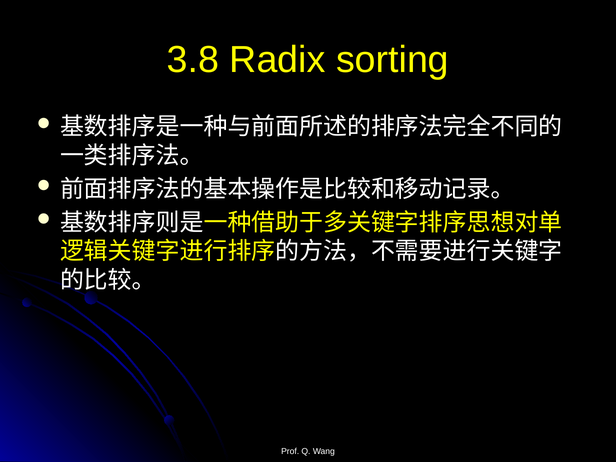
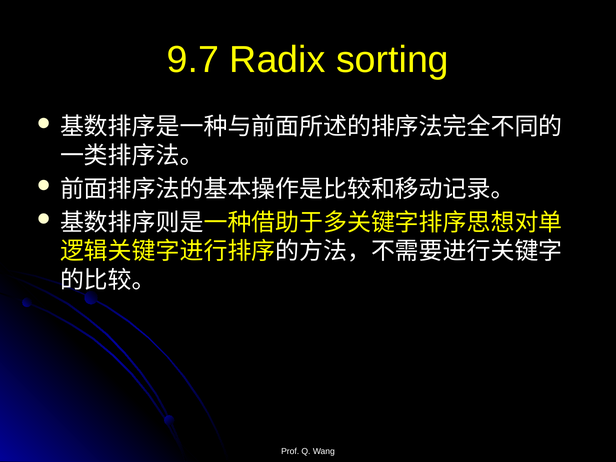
3.8: 3.8 -> 9.7
